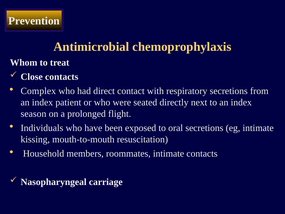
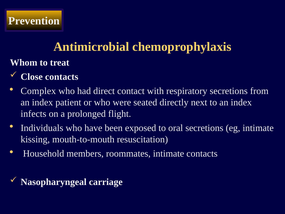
season: season -> infects
